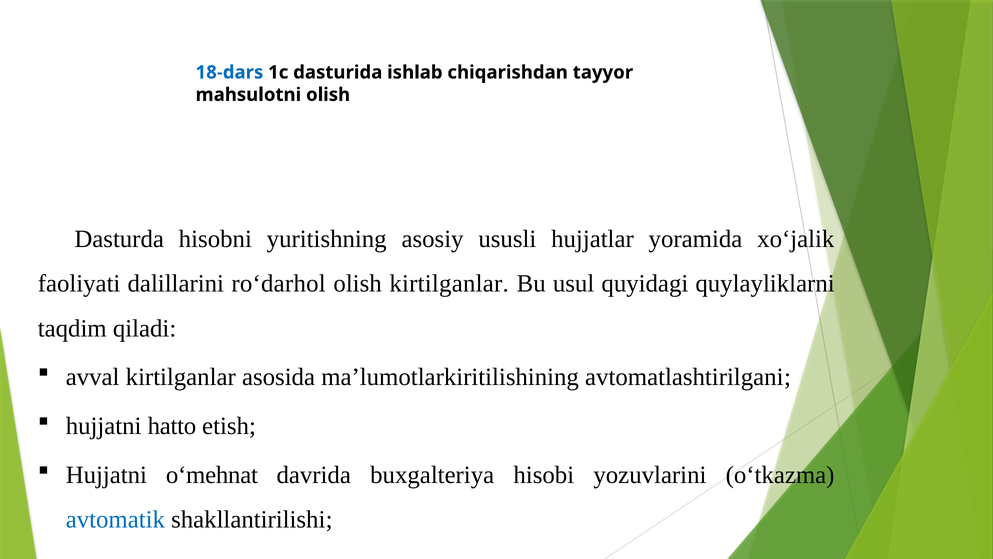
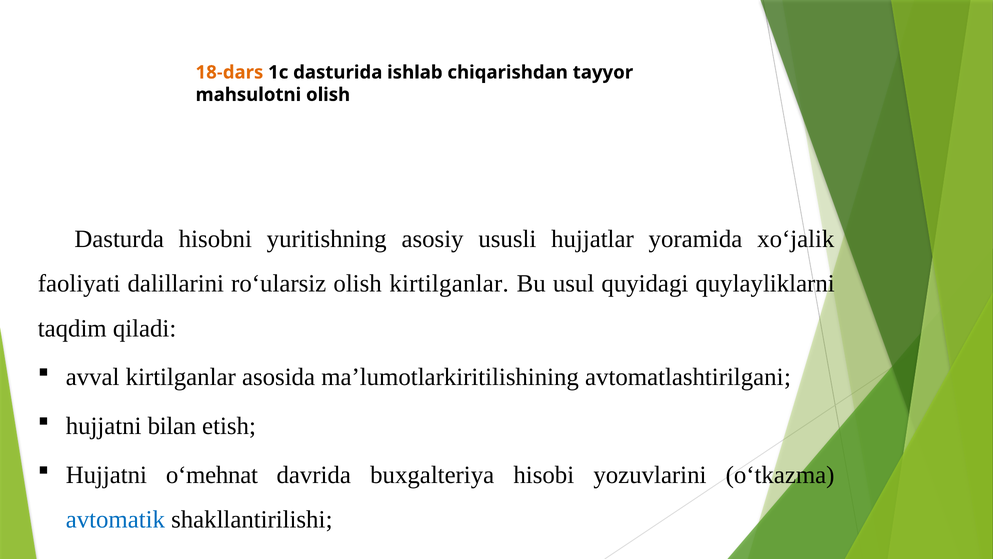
18-dars colour: blue -> orange
ro‘darhol: ro‘darhol -> ro‘ularsiz
hatto: hatto -> bilan
